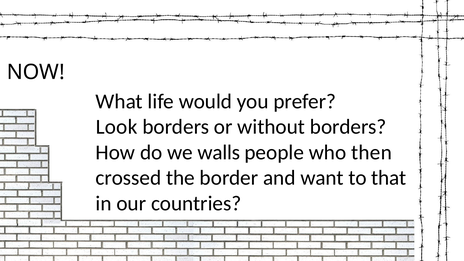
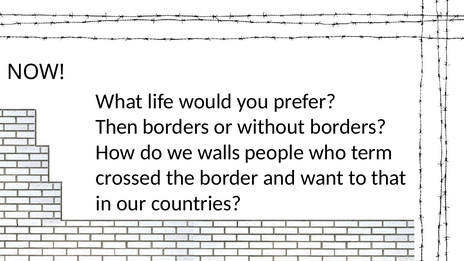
Look: Look -> Then
then: then -> term
